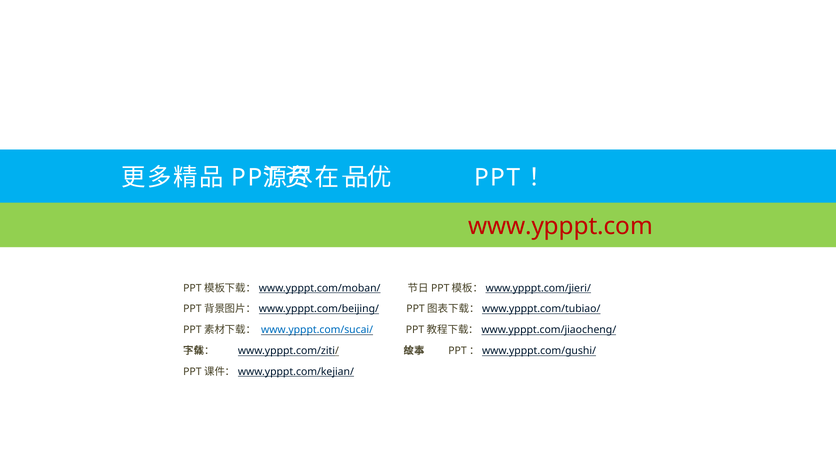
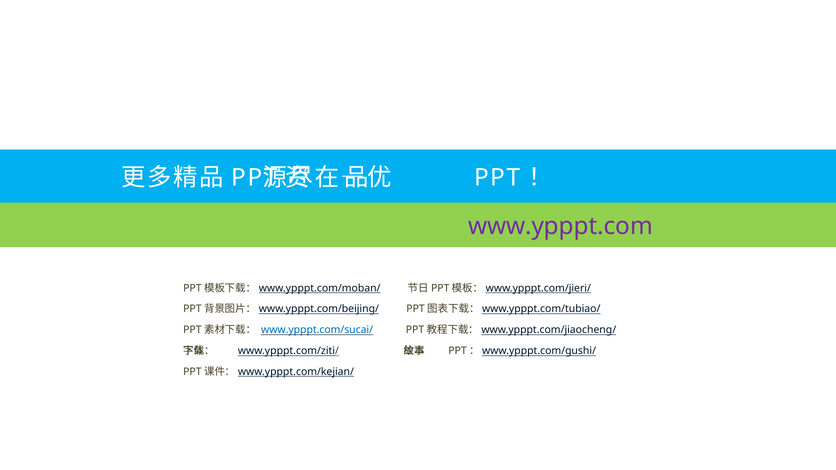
www.ypppt.com colour: red -> purple
